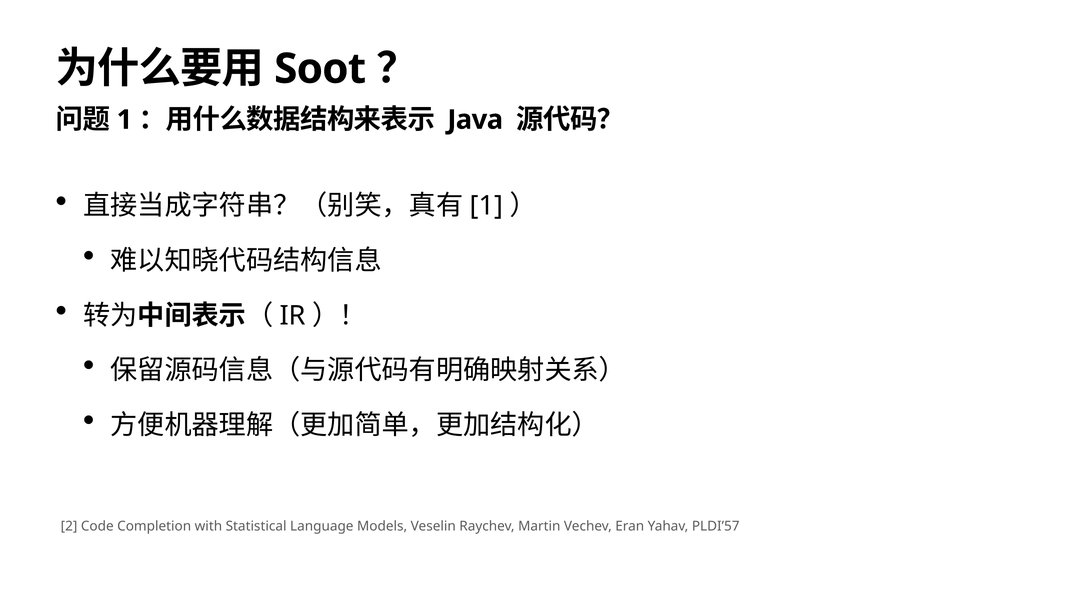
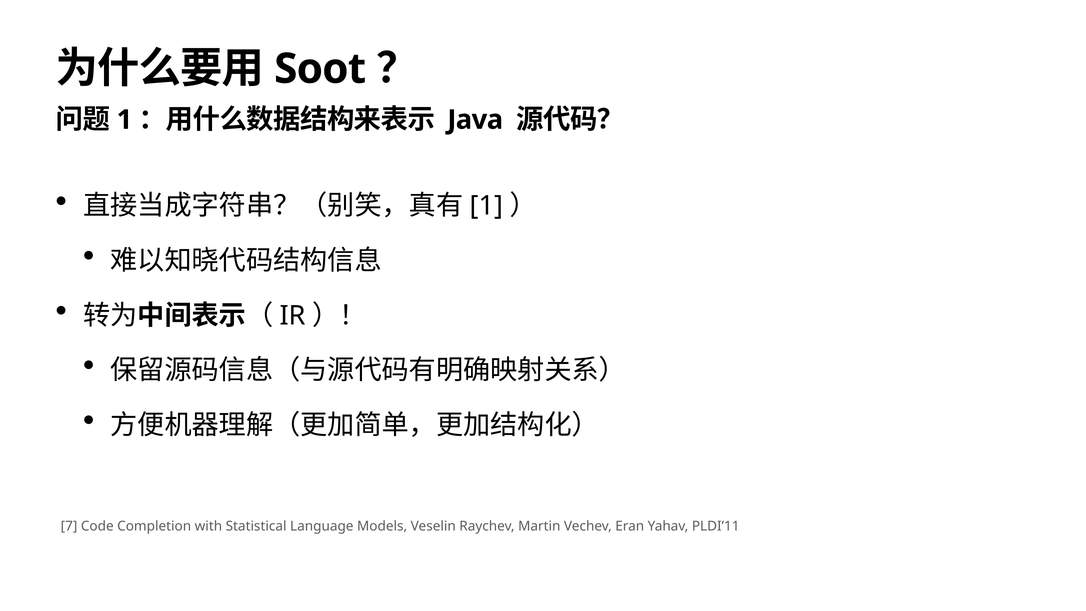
2: 2 -> 7
PLDI’57: PLDI’57 -> PLDI’11
